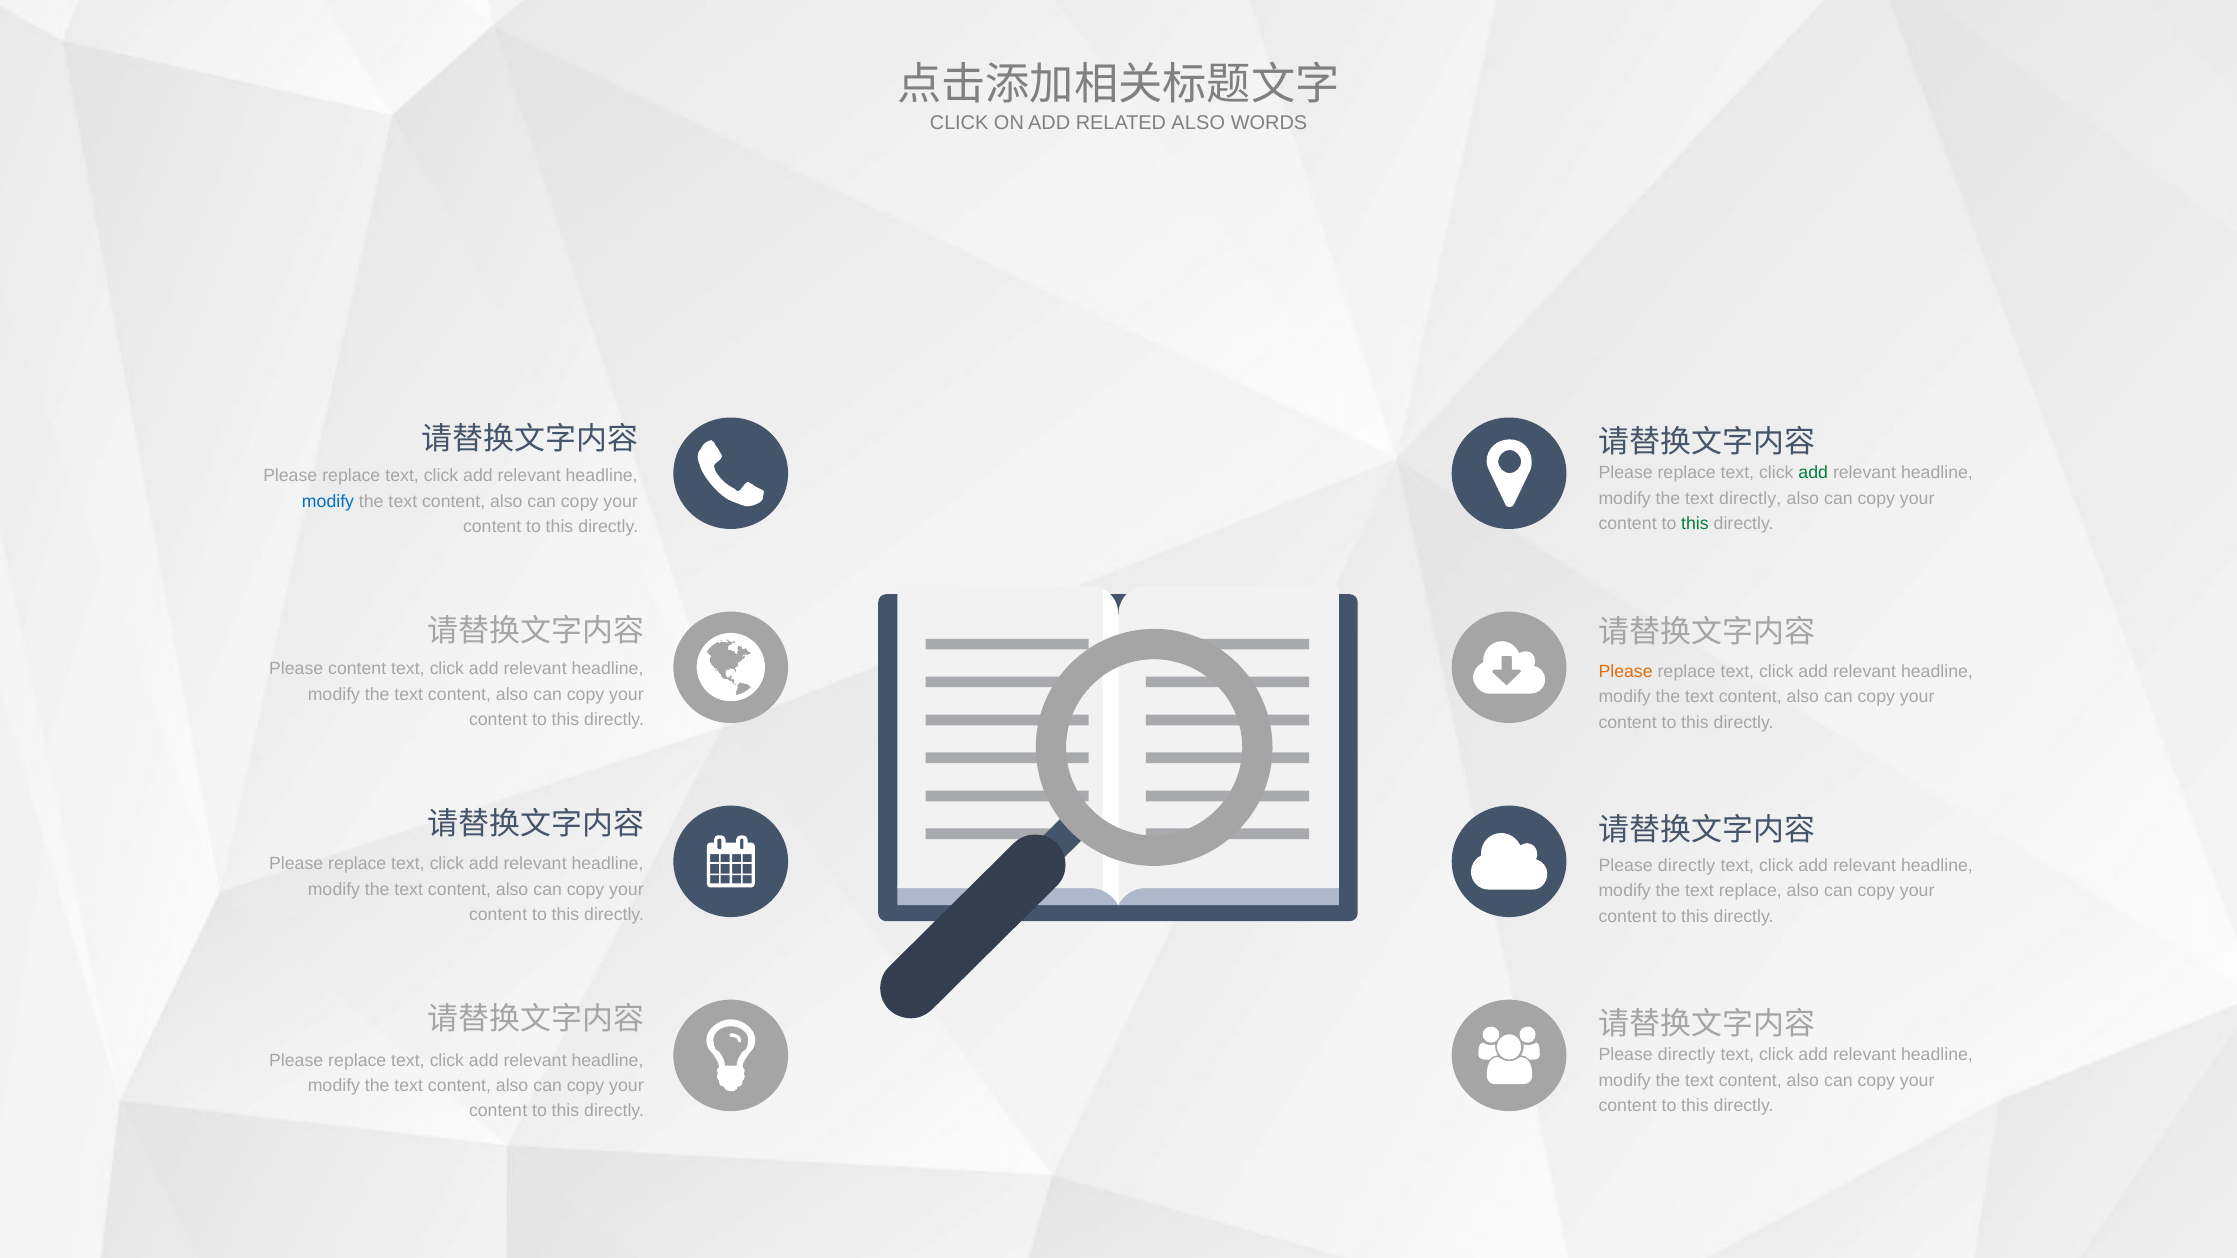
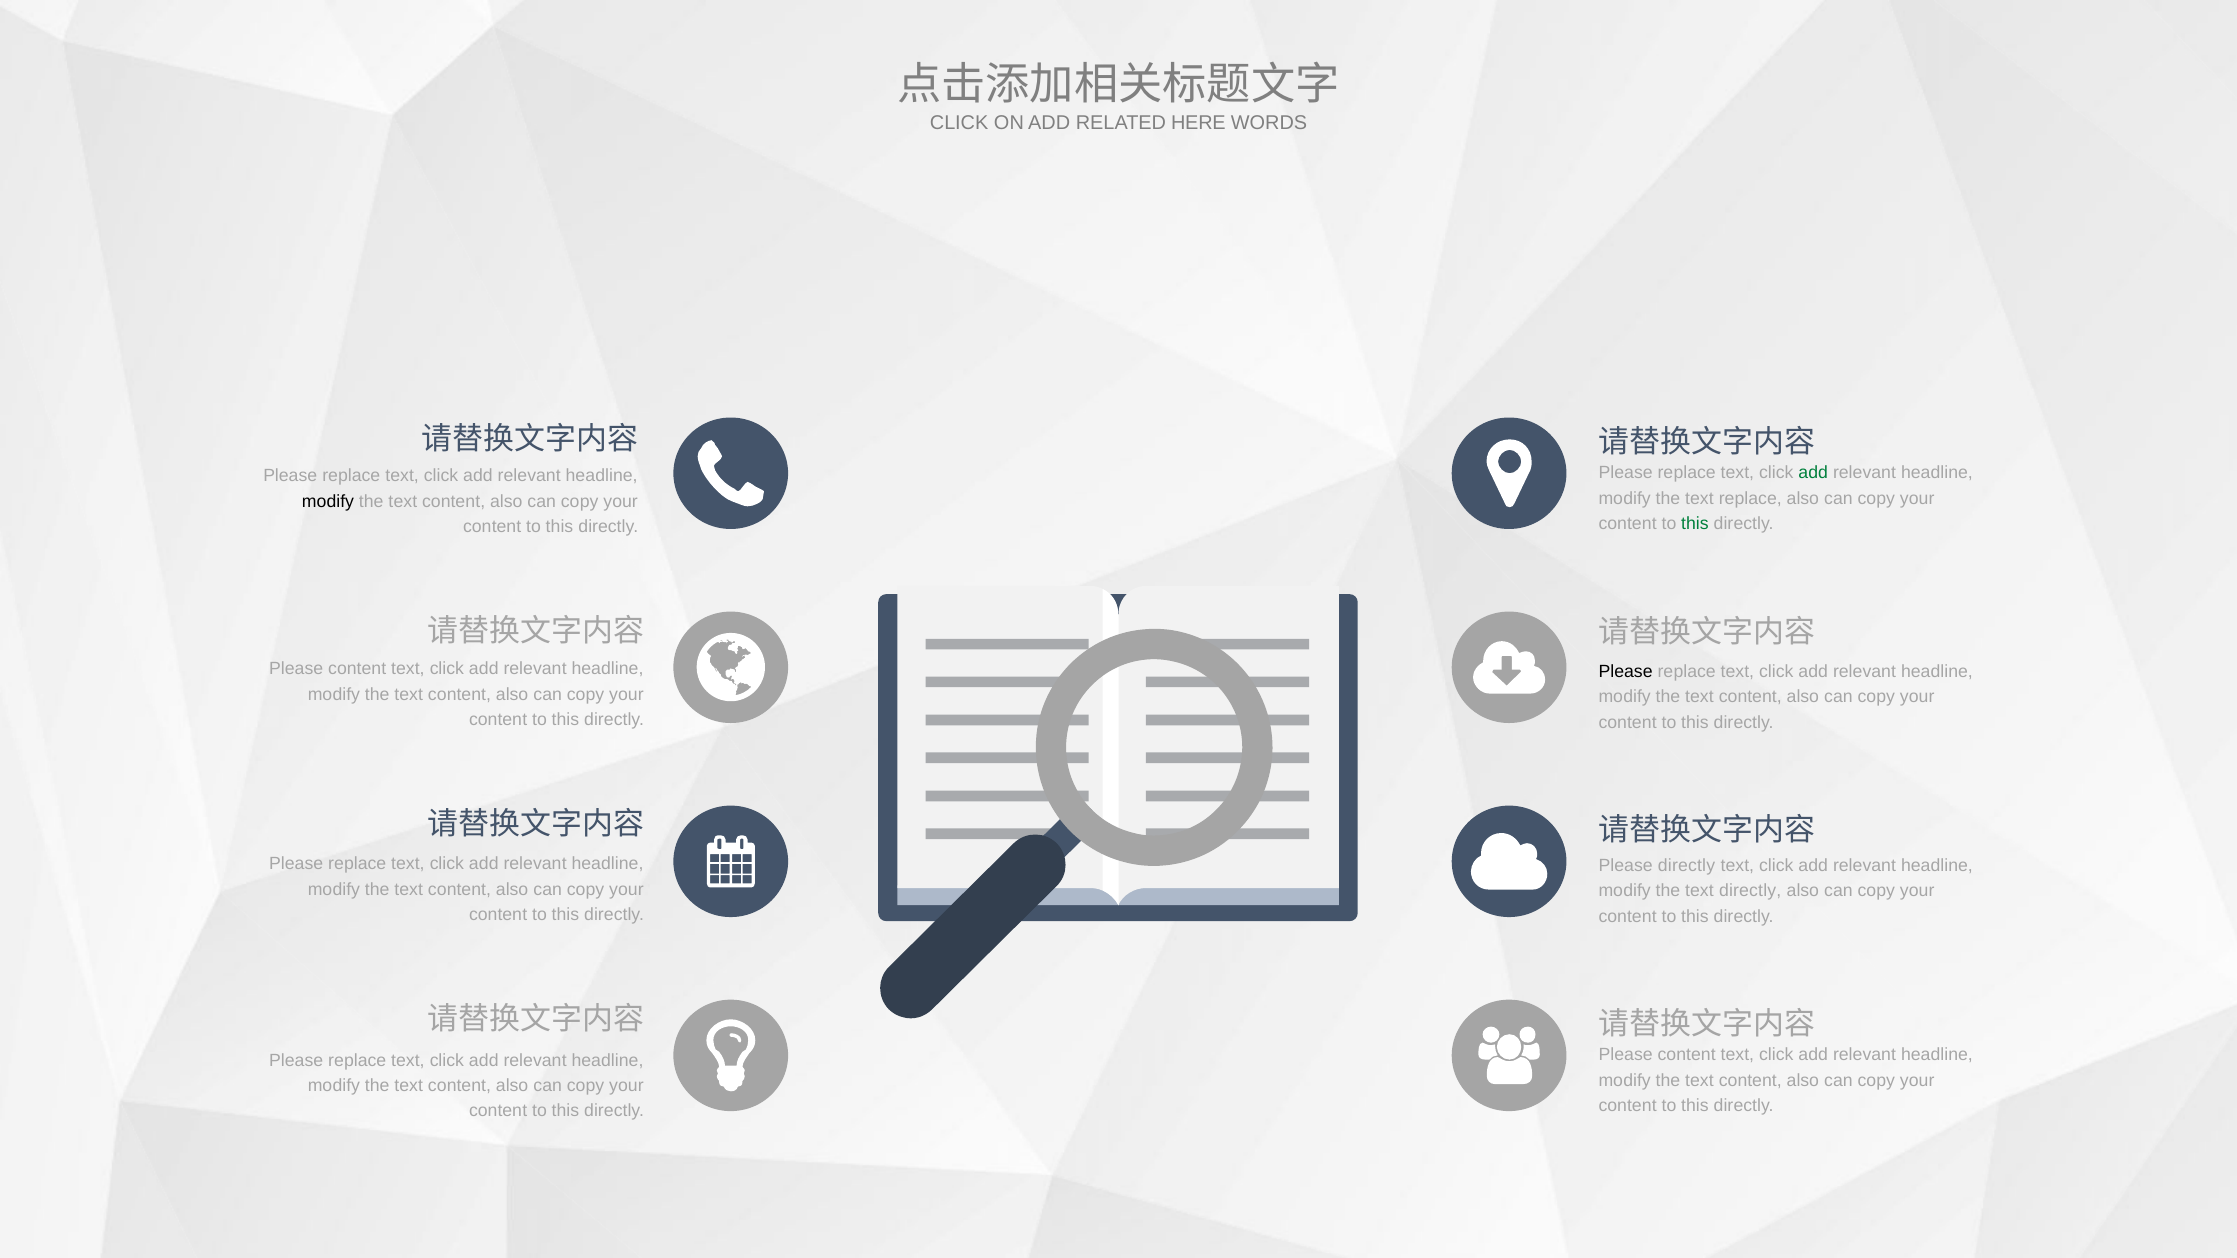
RELATED ALSO: ALSO -> HERE
text directly: directly -> replace
modify at (328, 501) colour: blue -> black
Please at (1626, 672) colour: orange -> black
text replace: replace -> directly
directly at (1687, 1055): directly -> content
